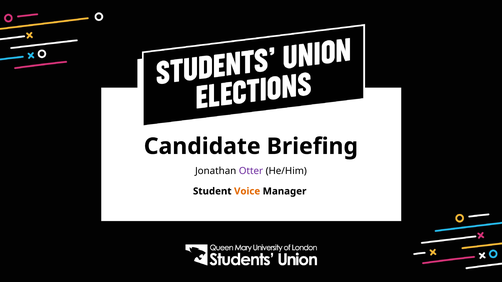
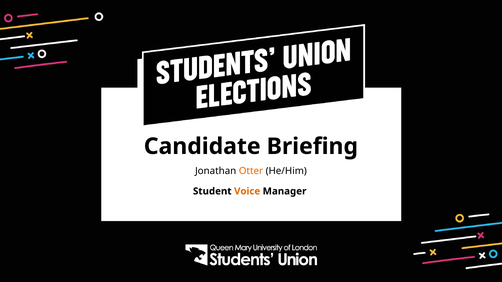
Otter colour: purple -> orange
